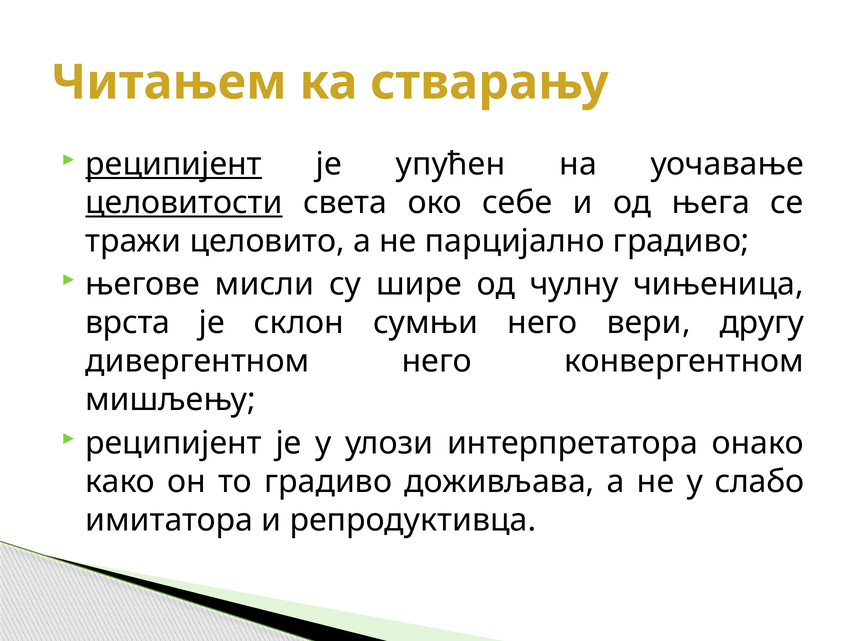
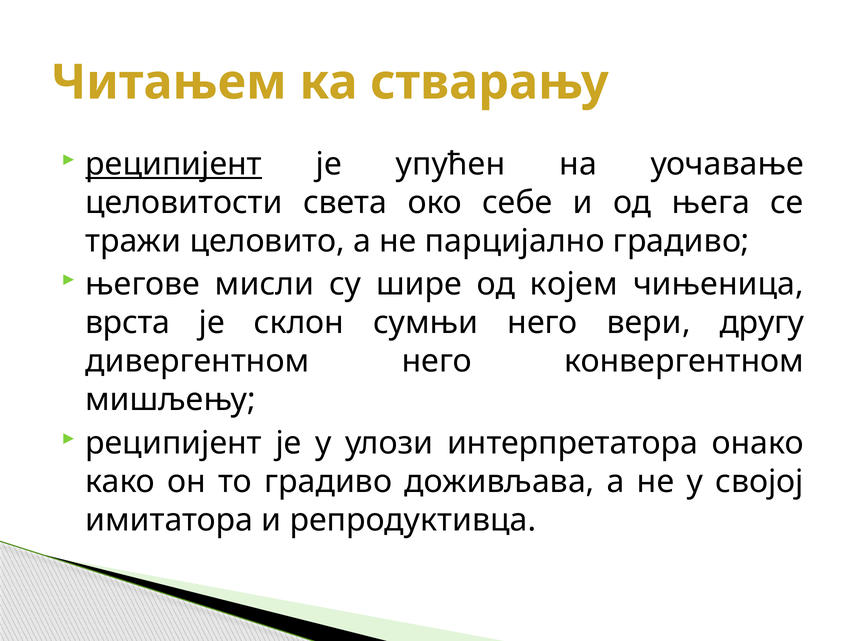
целовитости underline: present -> none
чулну: чулну -> којем
слабо: слабо -> својој
